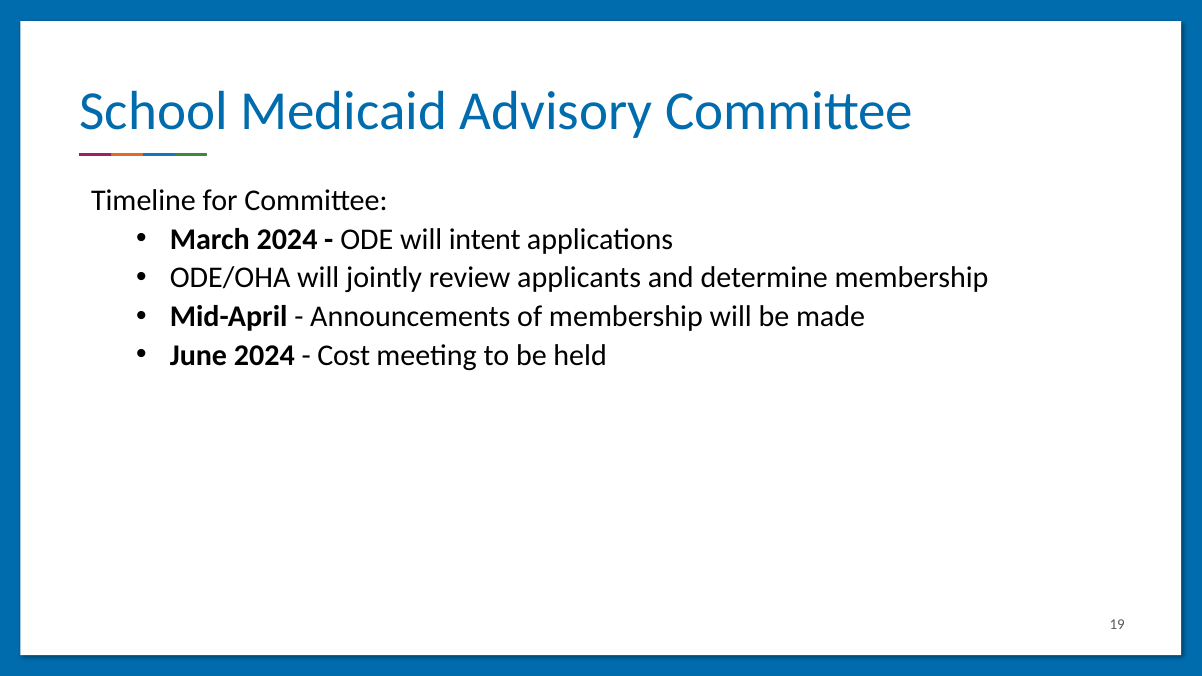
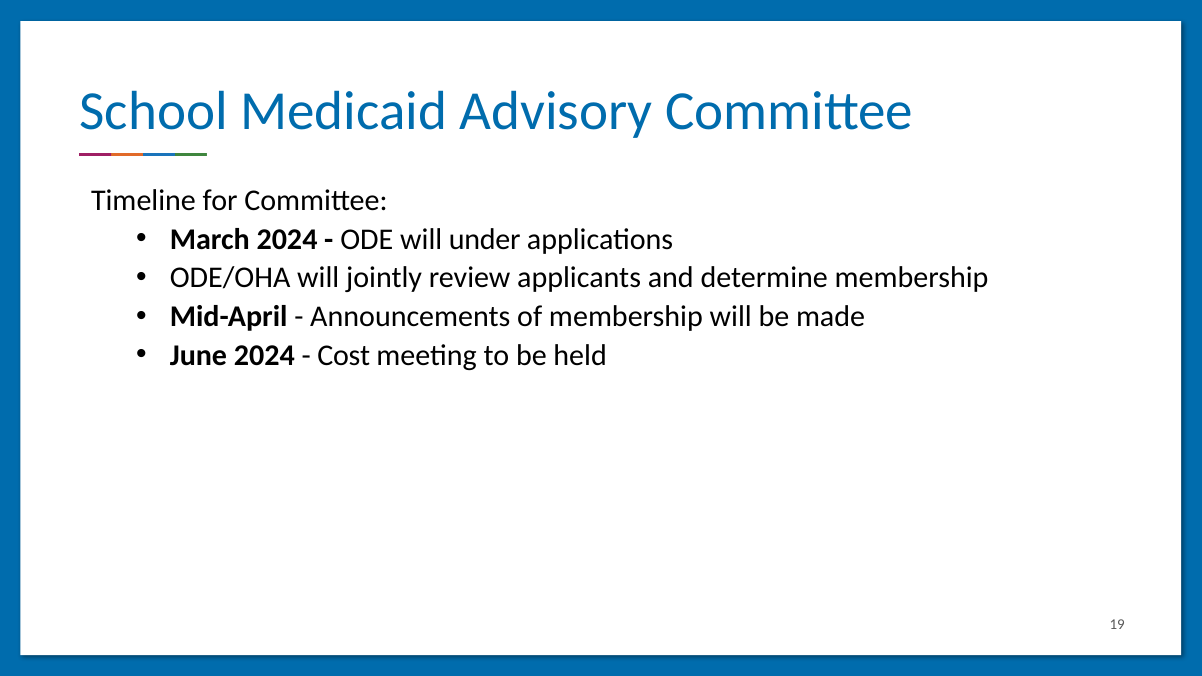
intent: intent -> under
